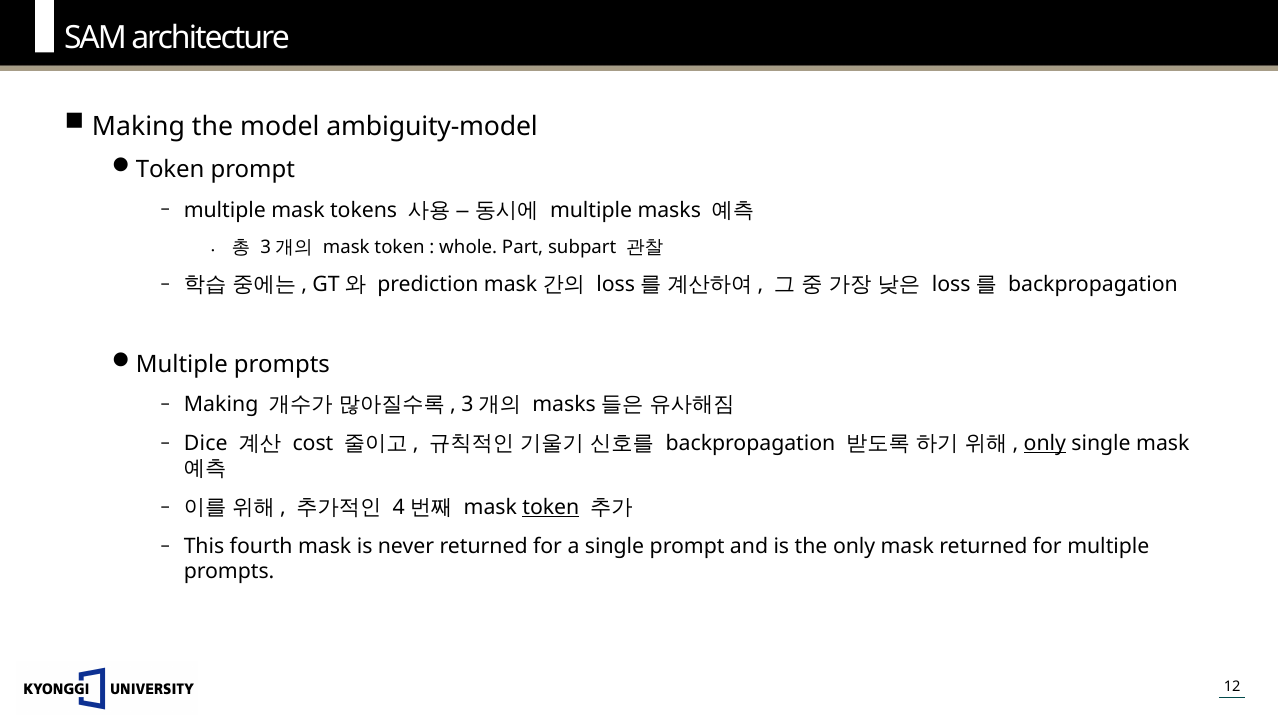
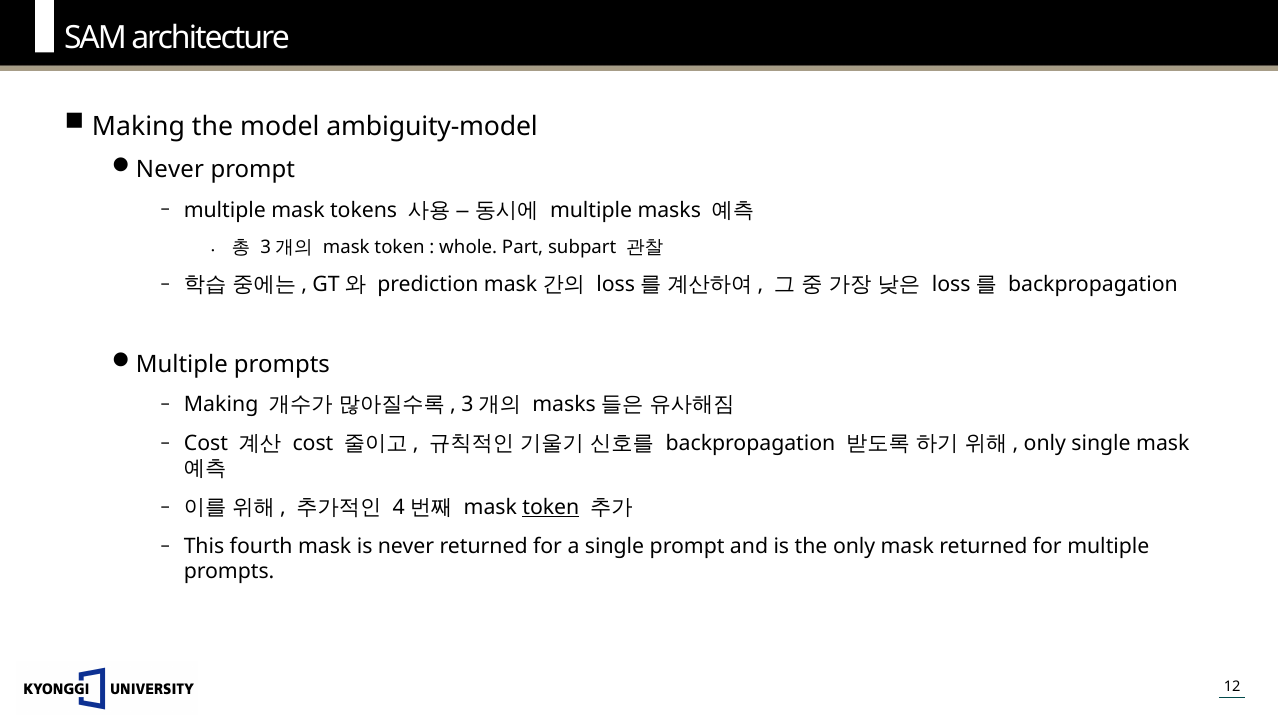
Token at (170, 170): Token -> Never
Dice at (206, 443): Dice -> Cost
only at (1045, 443) underline: present -> none
